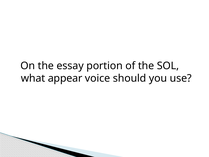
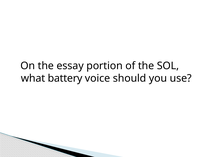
appear: appear -> battery
